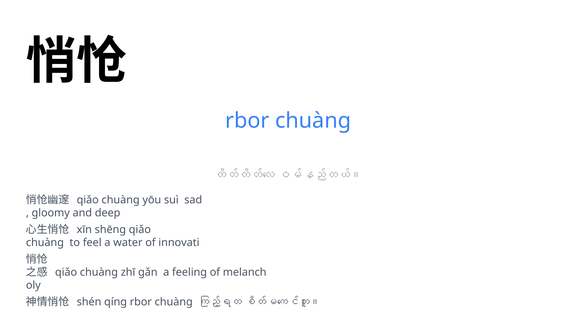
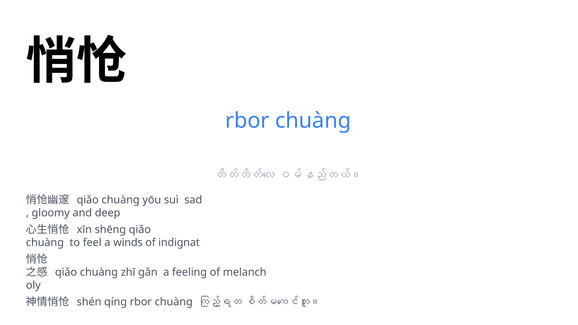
water: water -> winds
innovati: innovati -> indignat
